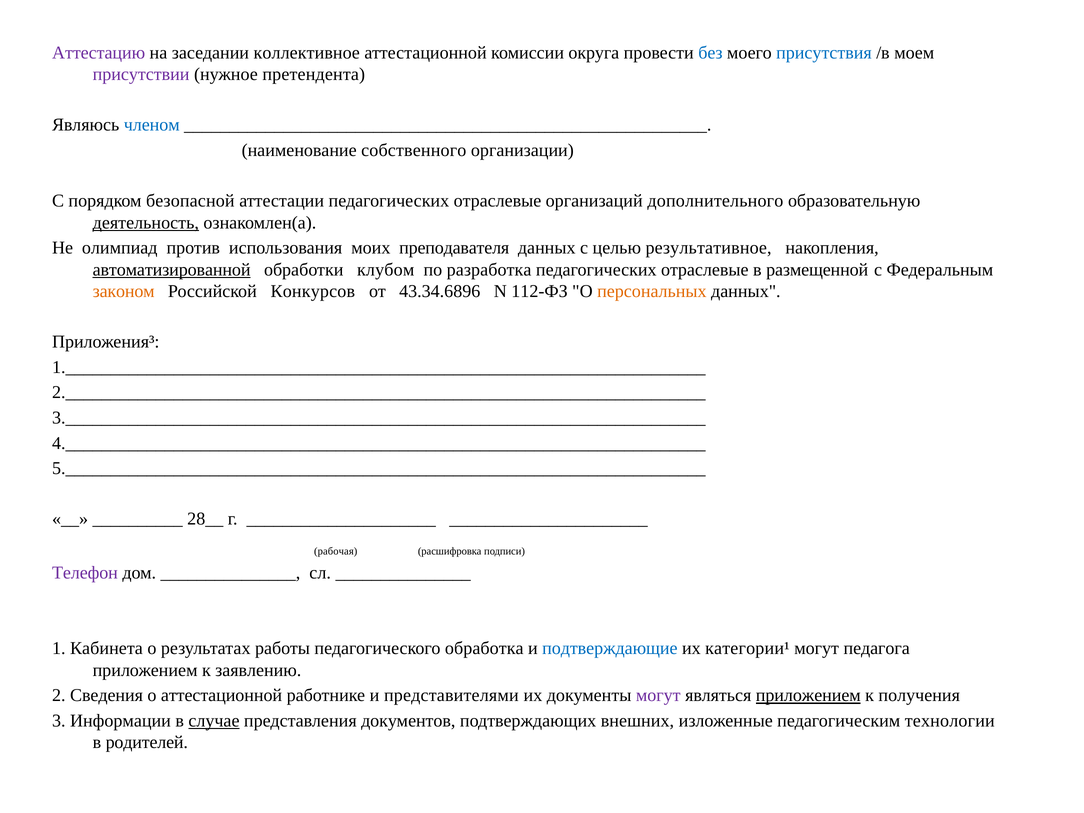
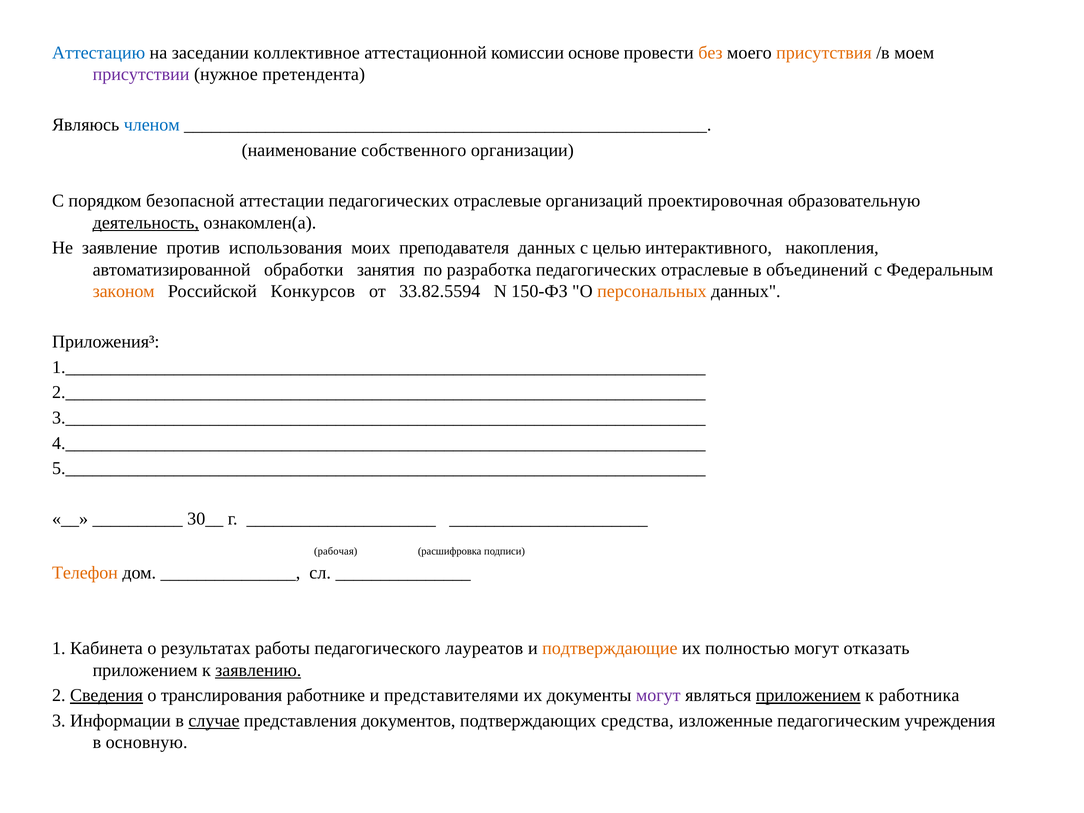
Аттестацию colour: purple -> blue
округа: округа -> основе
без colour: blue -> orange
присутствия colour: blue -> orange
дополнительного: дополнительного -> проектировочная
олимпиад: олимпиад -> заявление
результативное: результативное -> интерактивного
автоматизированной underline: present -> none
клубом: клубом -> занятия
размещенной: размещенной -> объединений
43.34.6896: 43.34.6896 -> 33.82.5594
112-ФЗ: 112-ФЗ -> 150-ФЗ
28__: 28__ -> 30__
Телефон colour: purple -> orange
обработка: обработка -> лауреатов
подтверждающие colour: blue -> orange
категории¹: категории¹ -> полностью
педагога: педагога -> отказать
заявлению underline: none -> present
Сведения underline: none -> present
о аттестационной: аттестационной -> транслирования
получения: получения -> работника
внешних: внешних -> средства
технологии: технологии -> учреждения
родителей: родителей -> основную
